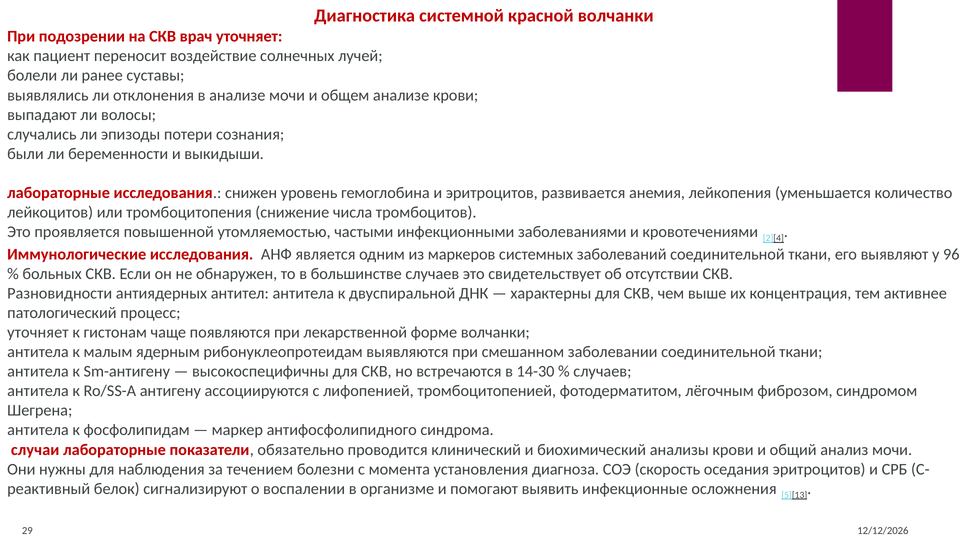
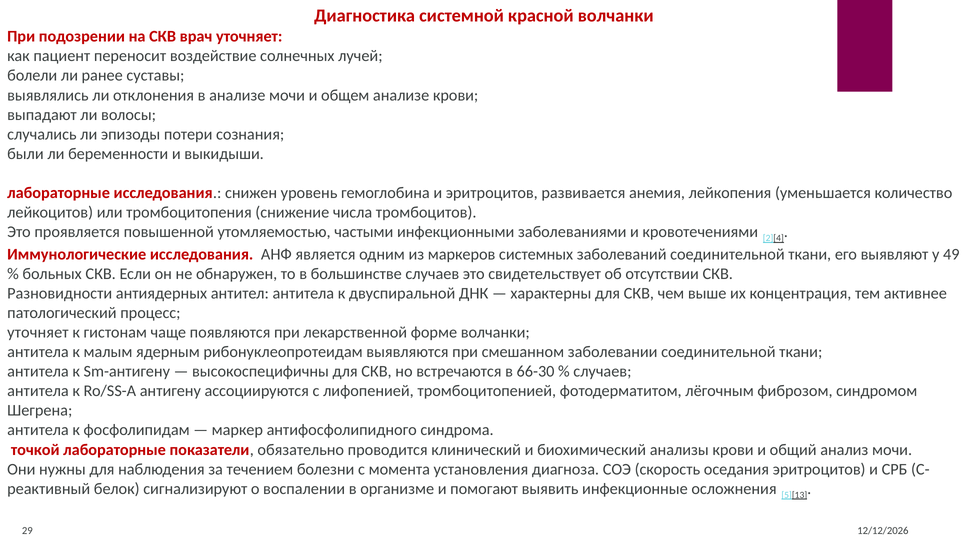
96: 96 -> 49
14-30: 14-30 -> 66-30
случаи: случаи -> точкой
